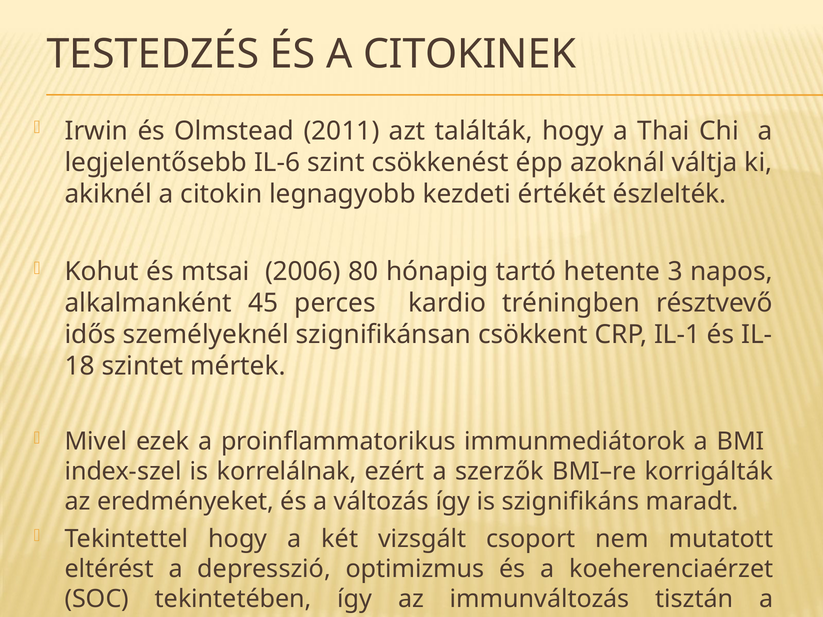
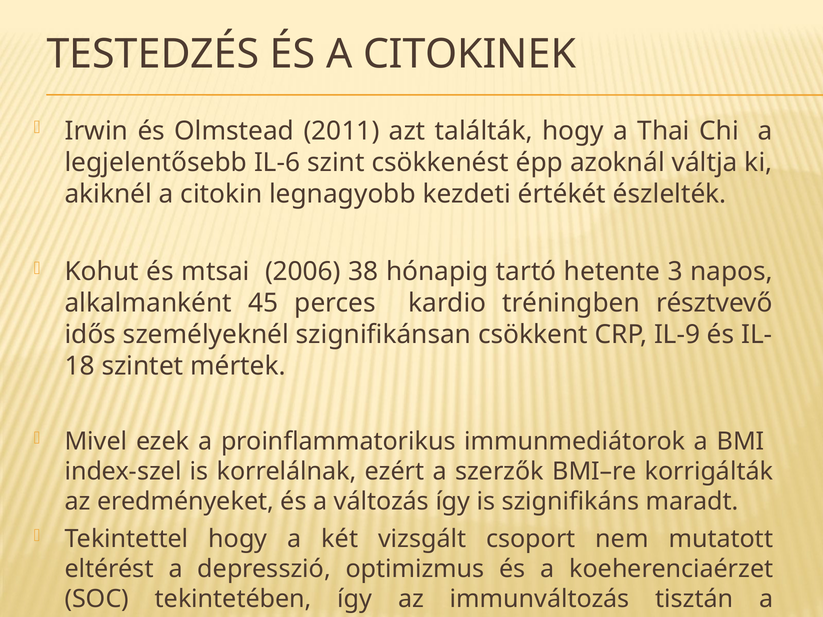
80: 80 -> 38
IL-1: IL-1 -> IL-9
